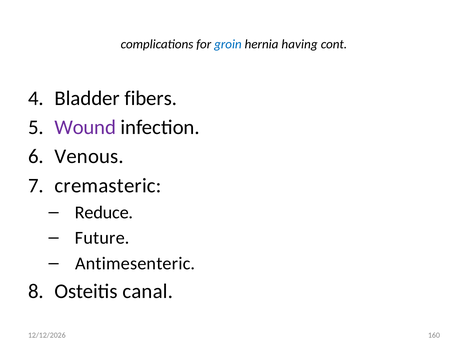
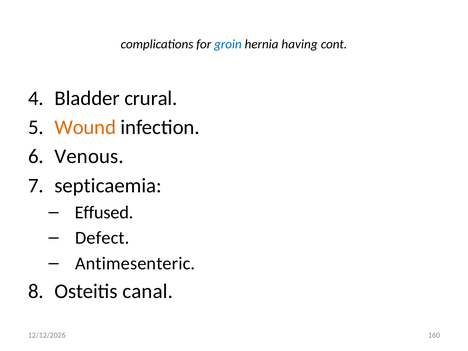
fibers: fibers -> crural
Wound colour: purple -> orange
cremasteric: cremasteric -> septicaemia
Reduce: Reduce -> Effused
Future: Future -> Defect
